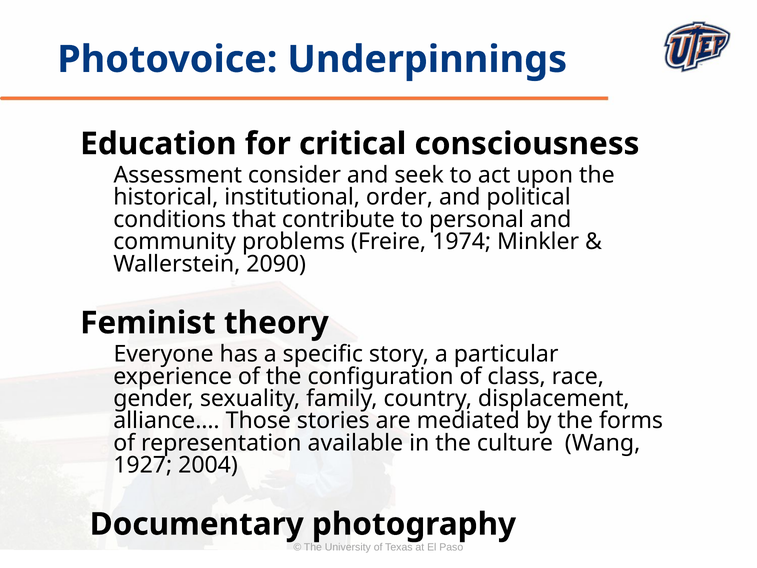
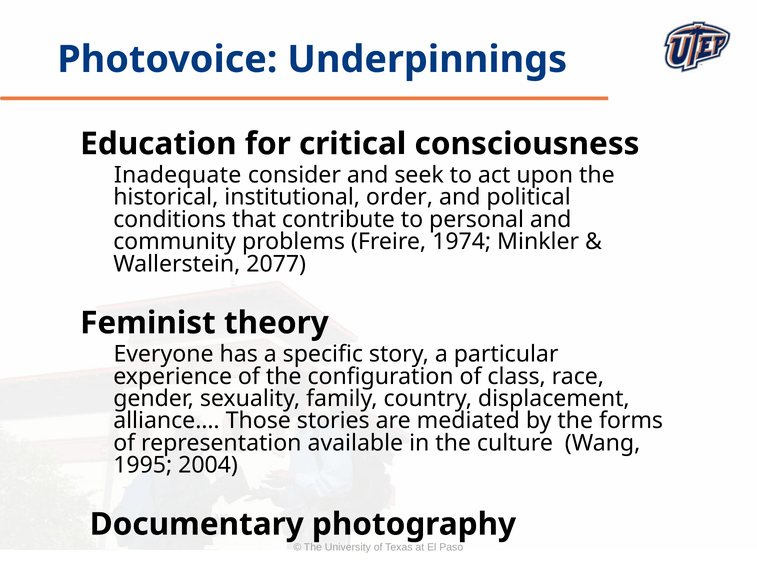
Assessment: Assessment -> Inadequate
2090: 2090 -> 2077
1927: 1927 -> 1995
